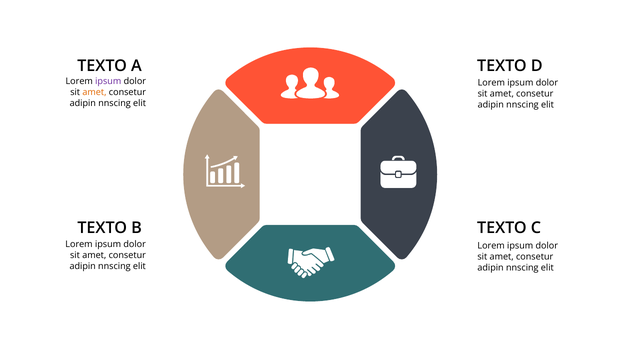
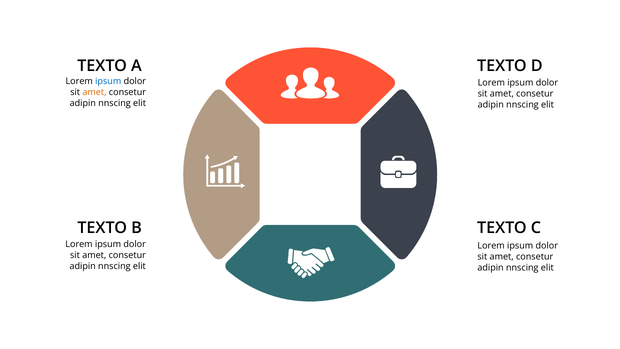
ipsum at (108, 81) colour: purple -> blue
